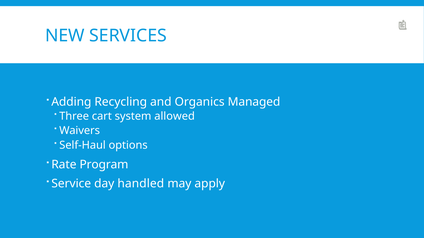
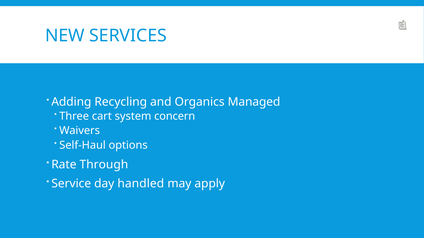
allowed: allowed -> concern
Program: Program -> Through
